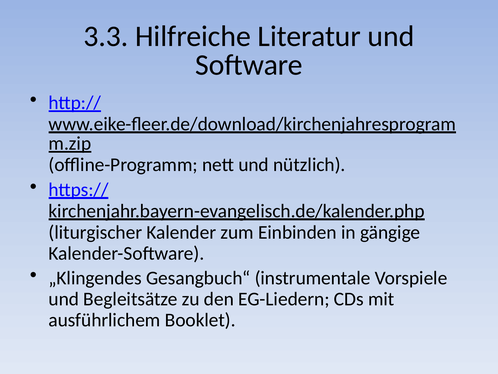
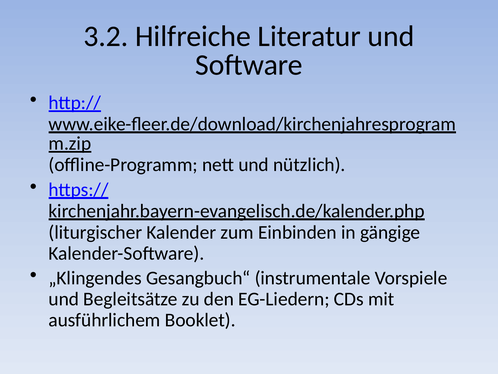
3.3: 3.3 -> 3.2
